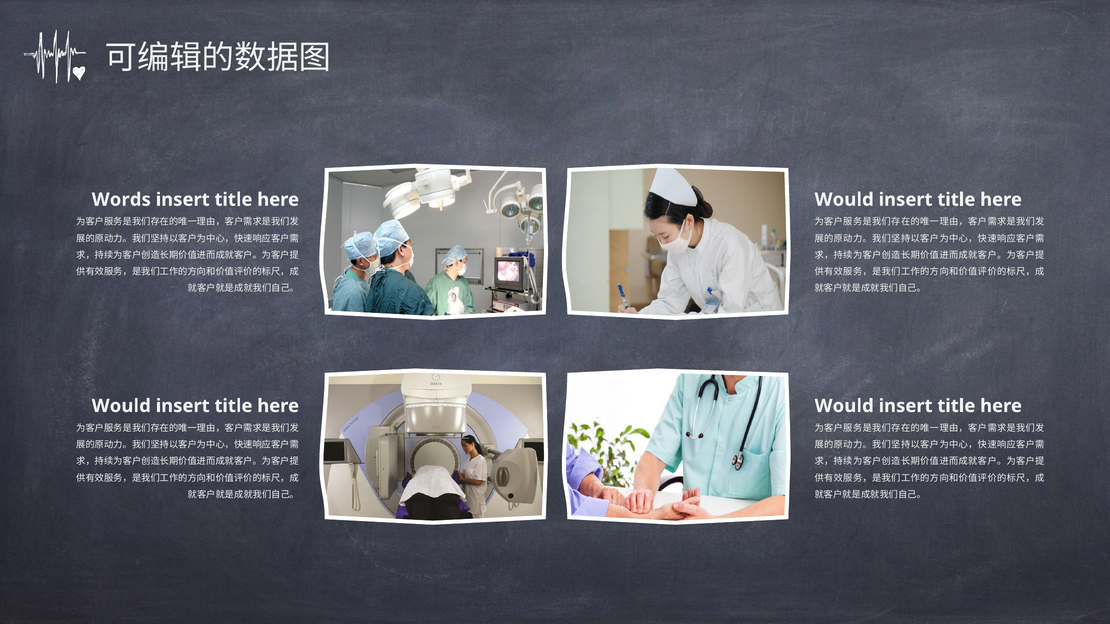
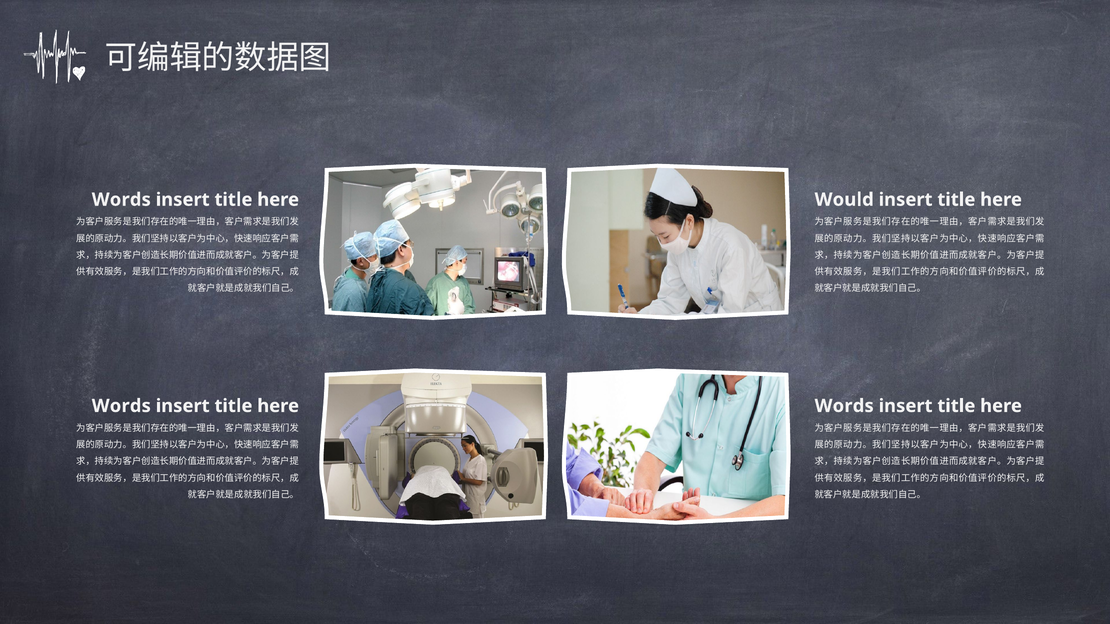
Would at (121, 406): Would -> Words
Would at (844, 406): Would -> Words
